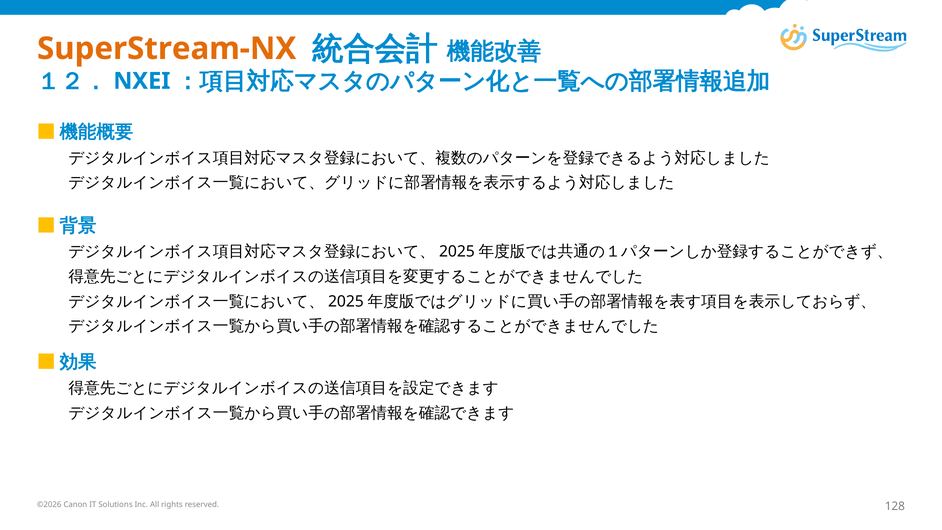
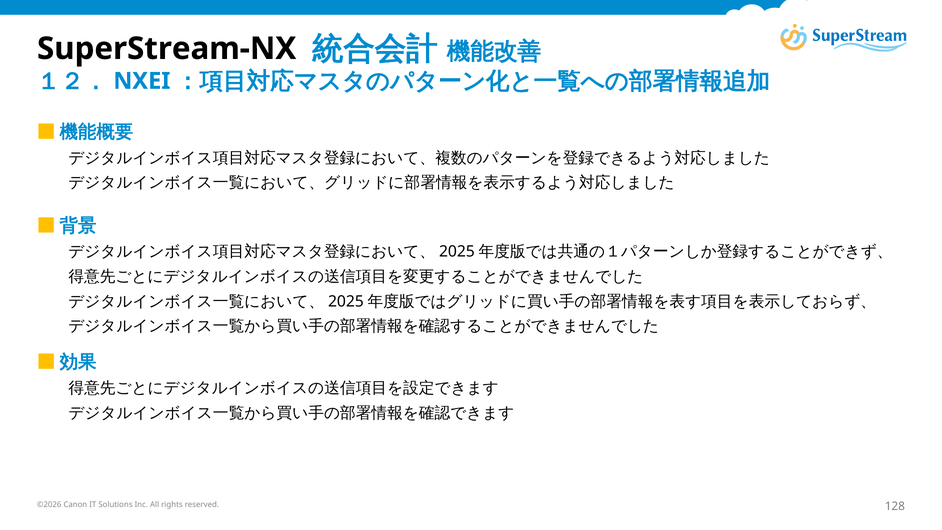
SuperStream-NX colour: orange -> black
